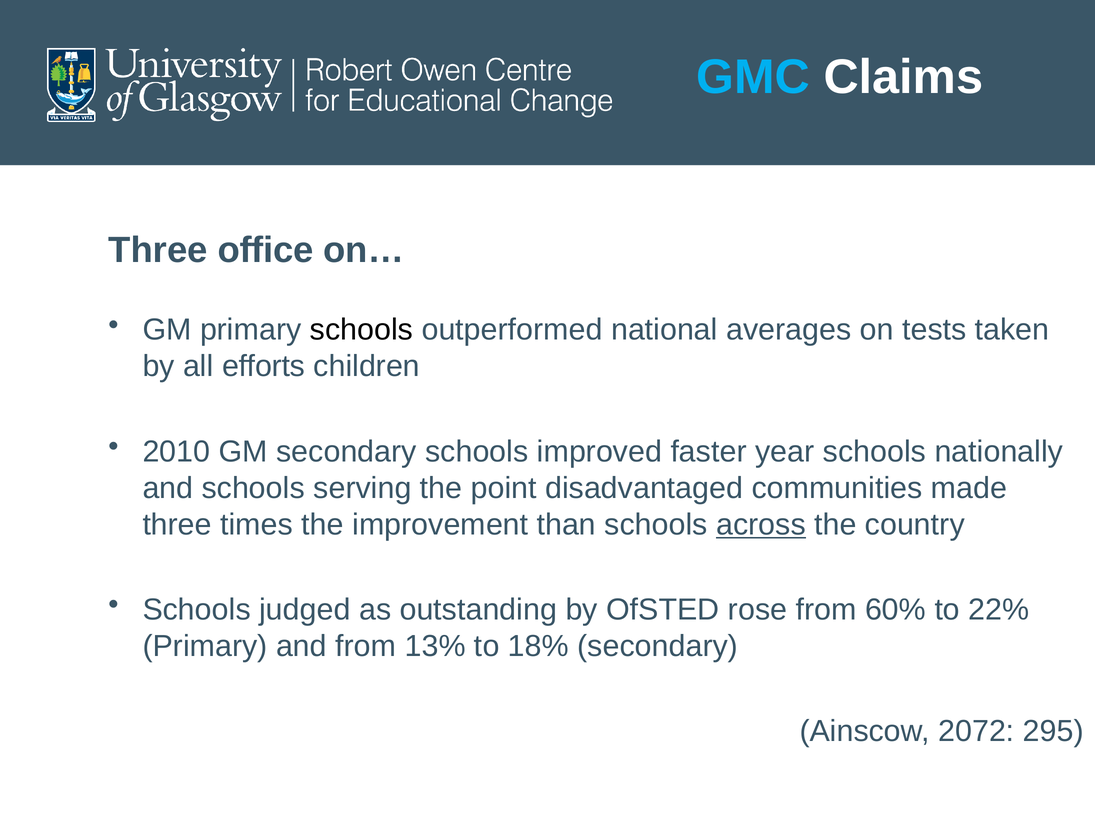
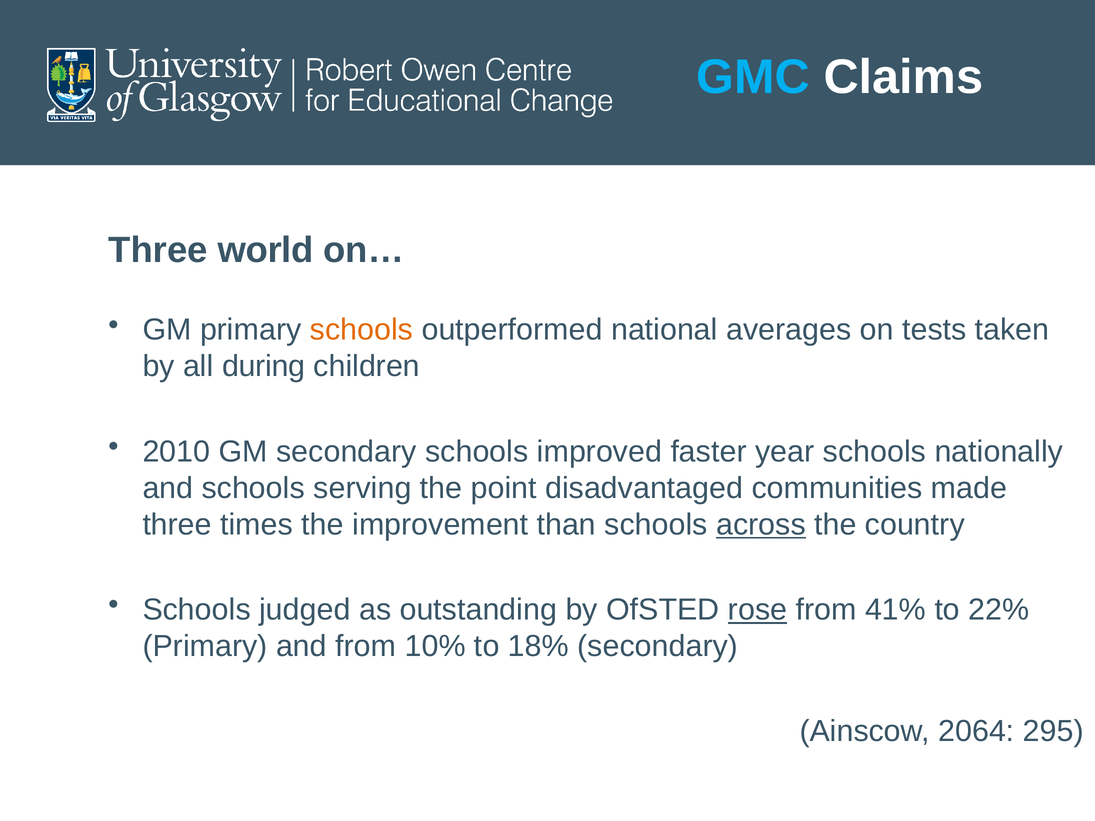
office: office -> world
schools at (362, 330) colour: black -> orange
efforts: efforts -> during
rose underline: none -> present
60%: 60% -> 41%
13%: 13% -> 10%
2072: 2072 -> 2064
